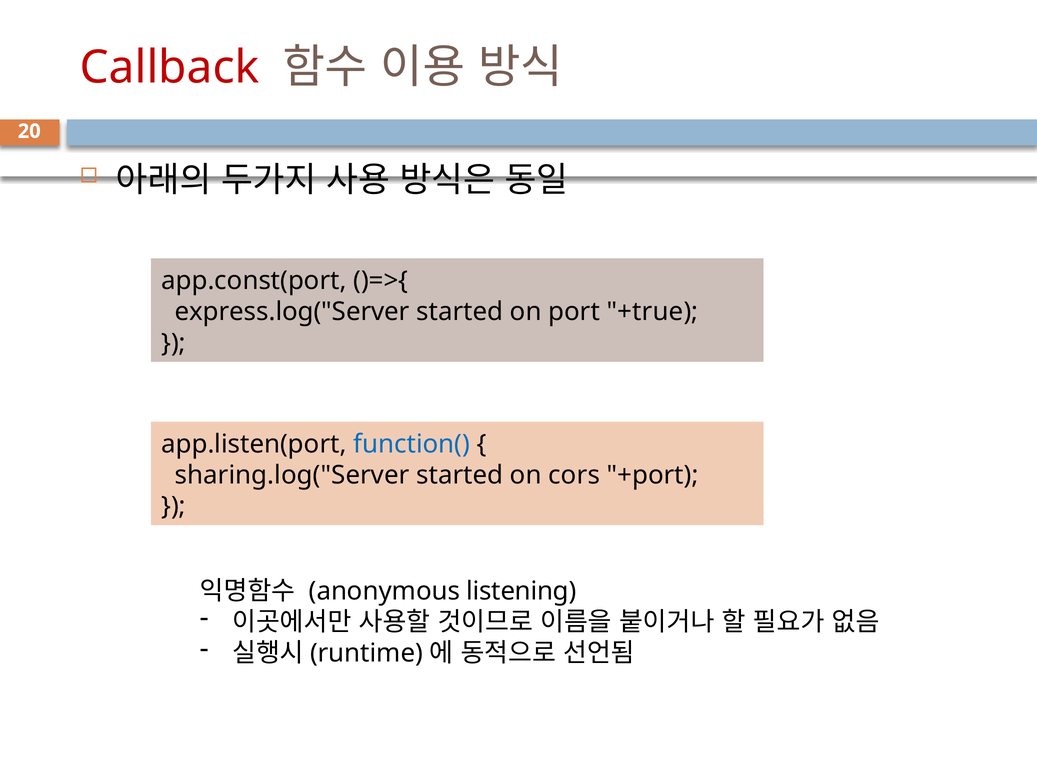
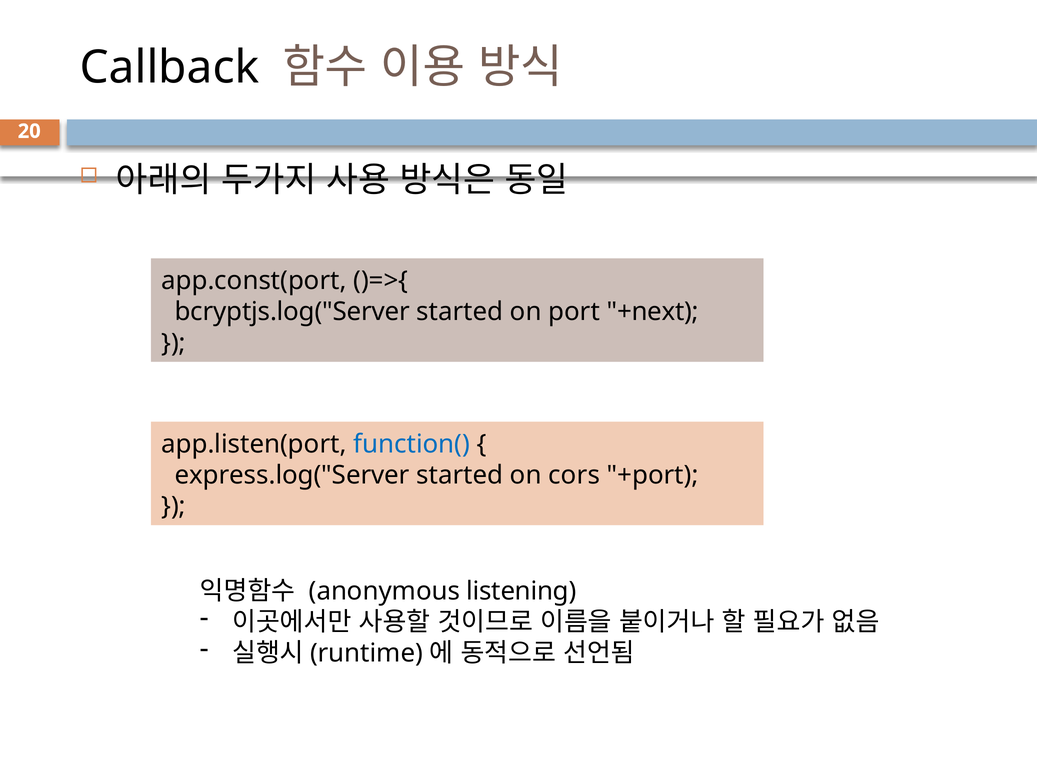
Callback colour: red -> black
express.log("Server: express.log("Server -> bcryptjs.log("Server
+true: +true -> +next
sharing.log("Server: sharing.log("Server -> express.log("Server
